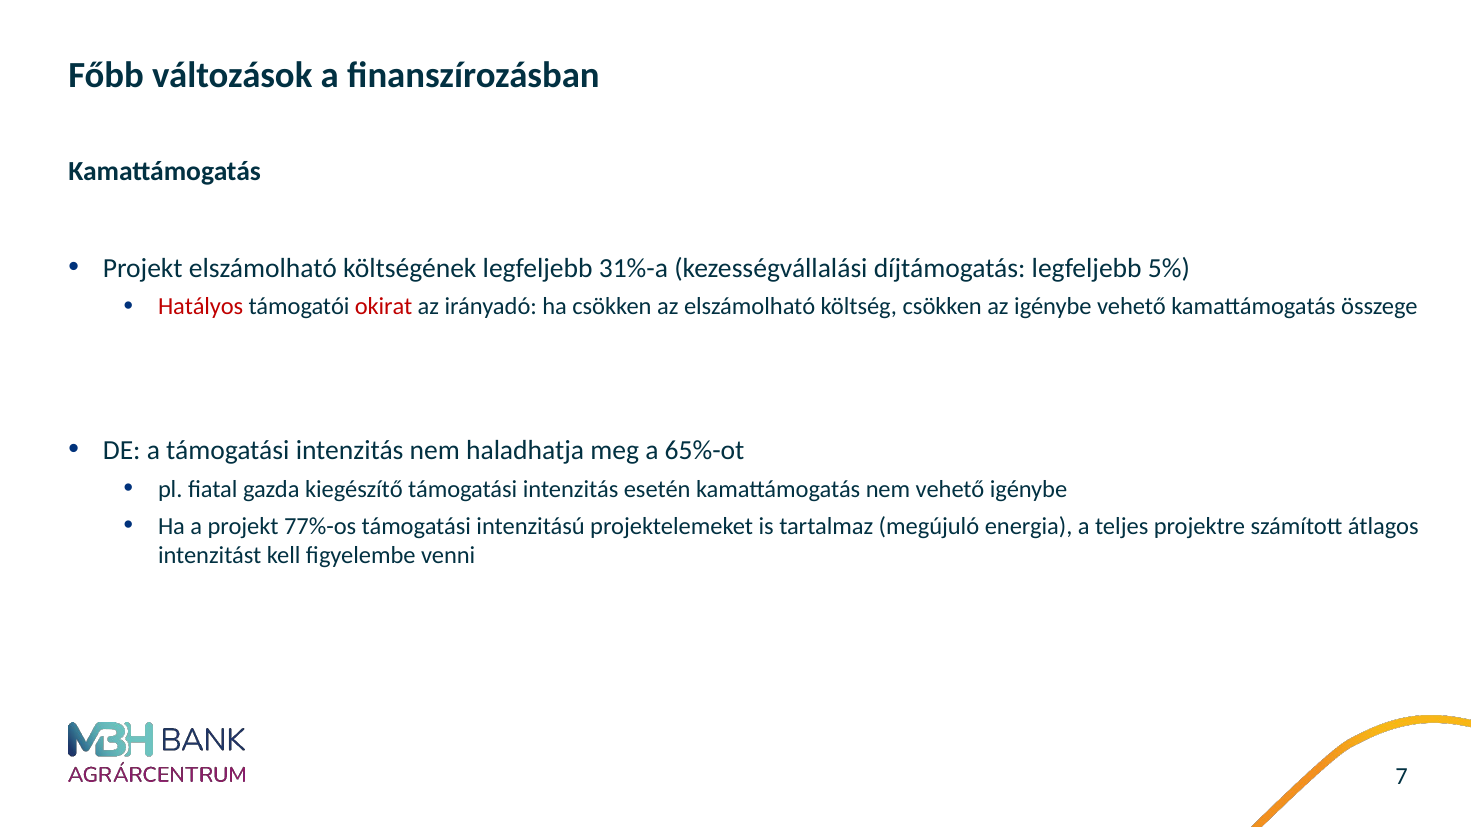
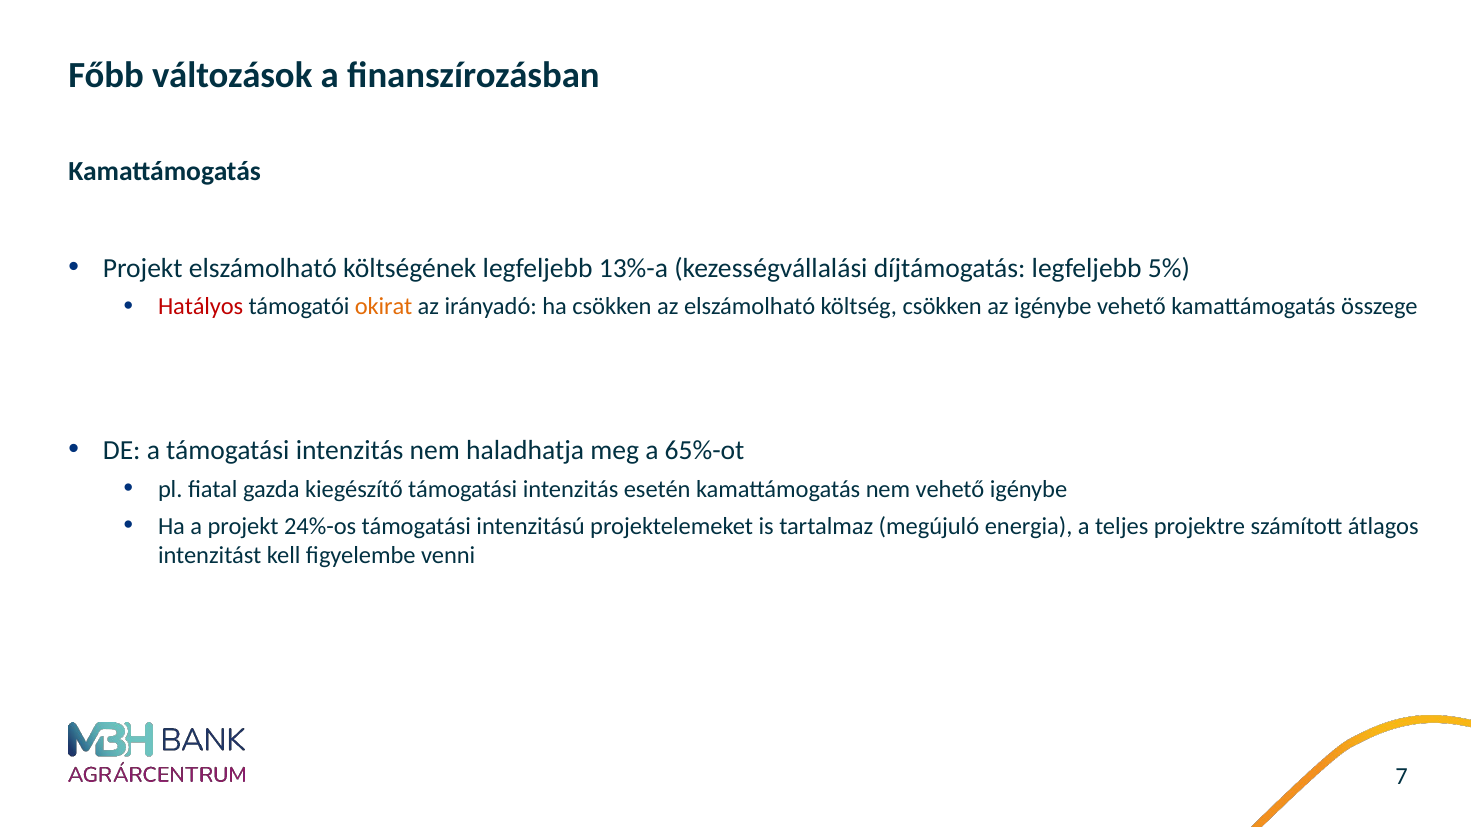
31%-a: 31%-a -> 13%-a
okirat colour: red -> orange
77%-os: 77%-os -> 24%-os
